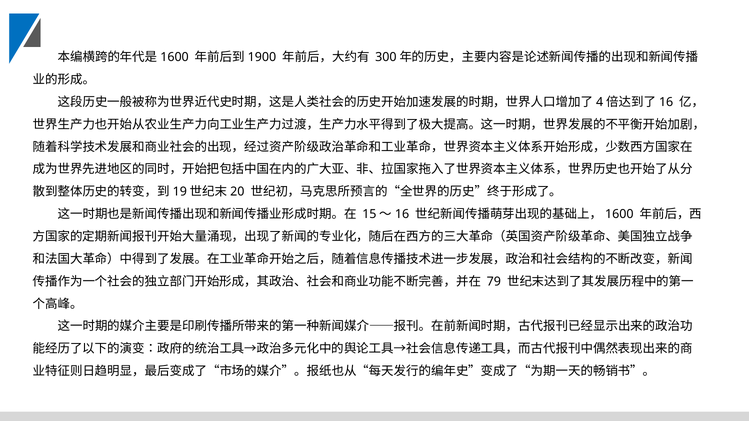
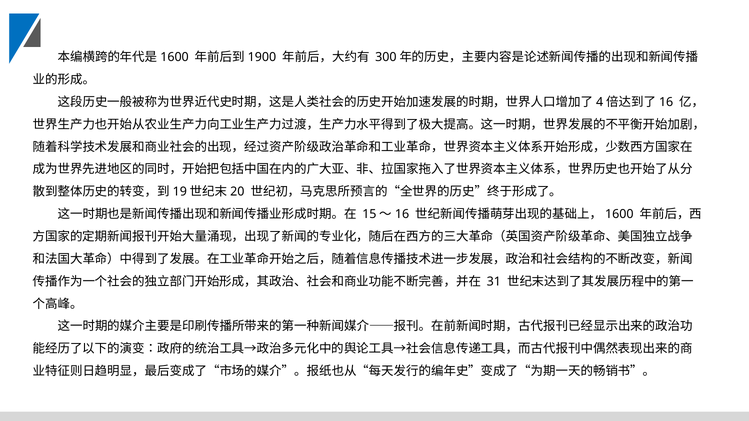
79: 79 -> 31
